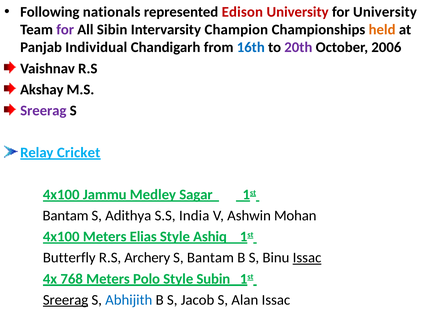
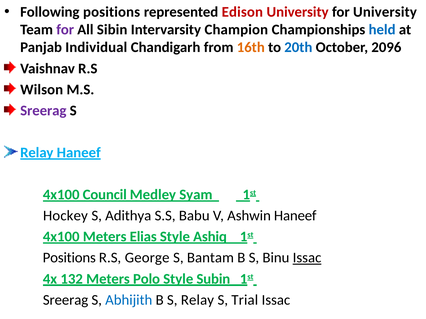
Following nationals: nationals -> positions
held colour: orange -> blue
16th colour: blue -> orange
20th colour: purple -> blue
2006: 2006 -> 2096
Akshay: Akshay -> Wilson
Relay Cricket: Cricket -> Haneef
Jammu: Jammu -> Council
Sagar: Sagar -> Syam
Bantam at (66, 216): Bantam -> Hockey
India: India -> Babu
Ashwin Mohan: Mohan -> Haneef
Butterfly at (69, 258): Butterfly -> Positions
Archery: Archery -> George
768: 768 -> 132
Sreerag at (66, 300) underline: present -> none
B S Jacob: Jacob -> Relay
Alan: Alan -> Trial
